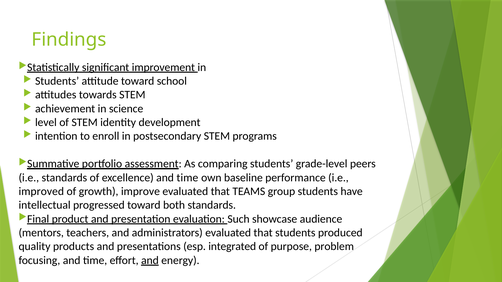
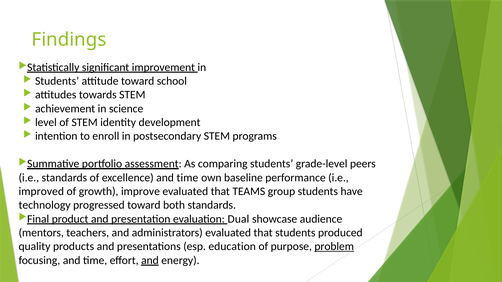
intellectual: intellectual -> technology
Such: Such -> Dual
integrated: integrated -> education
problem underline: none -> present
